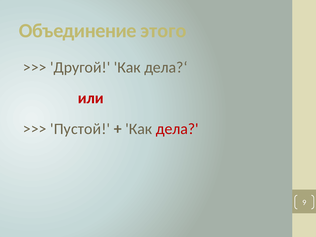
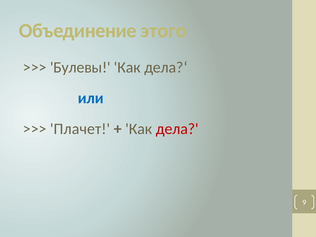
Другой: Другой -> Булевы
или colour: red -> blue
Пустой: Пустой -> Плачет
